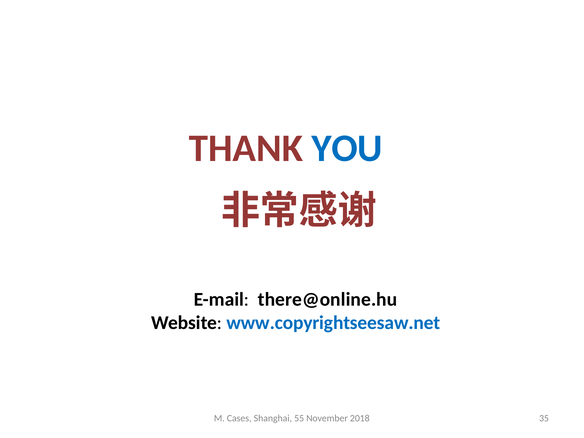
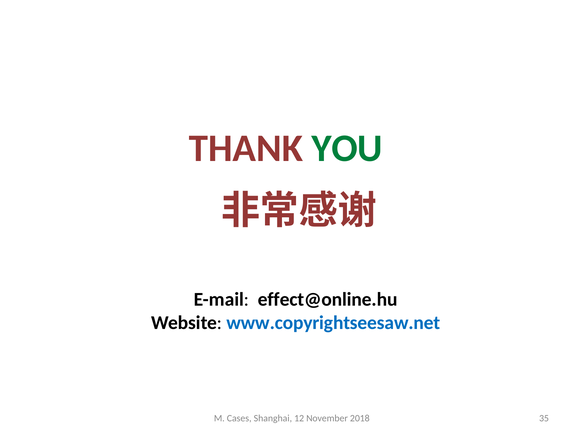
YOU colour: blue -> green
there@online.hu: there@online.hu -> effect@online.hu
55: 55 -> 12
